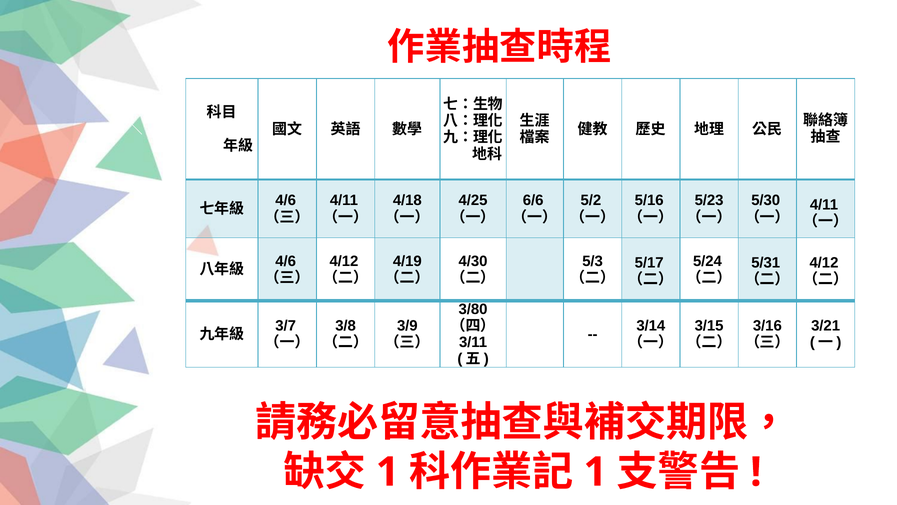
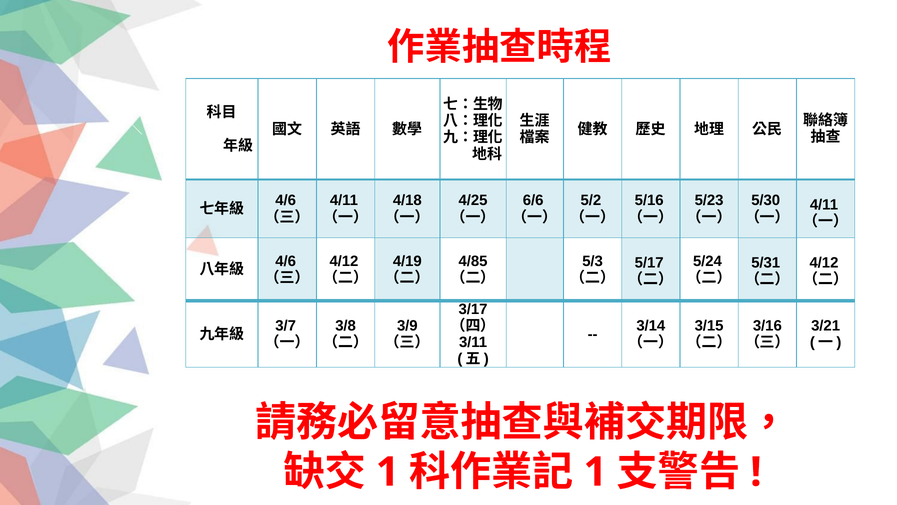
4/30: 4/30 -> 4/85
3/80: 3/80 -> 3/17
